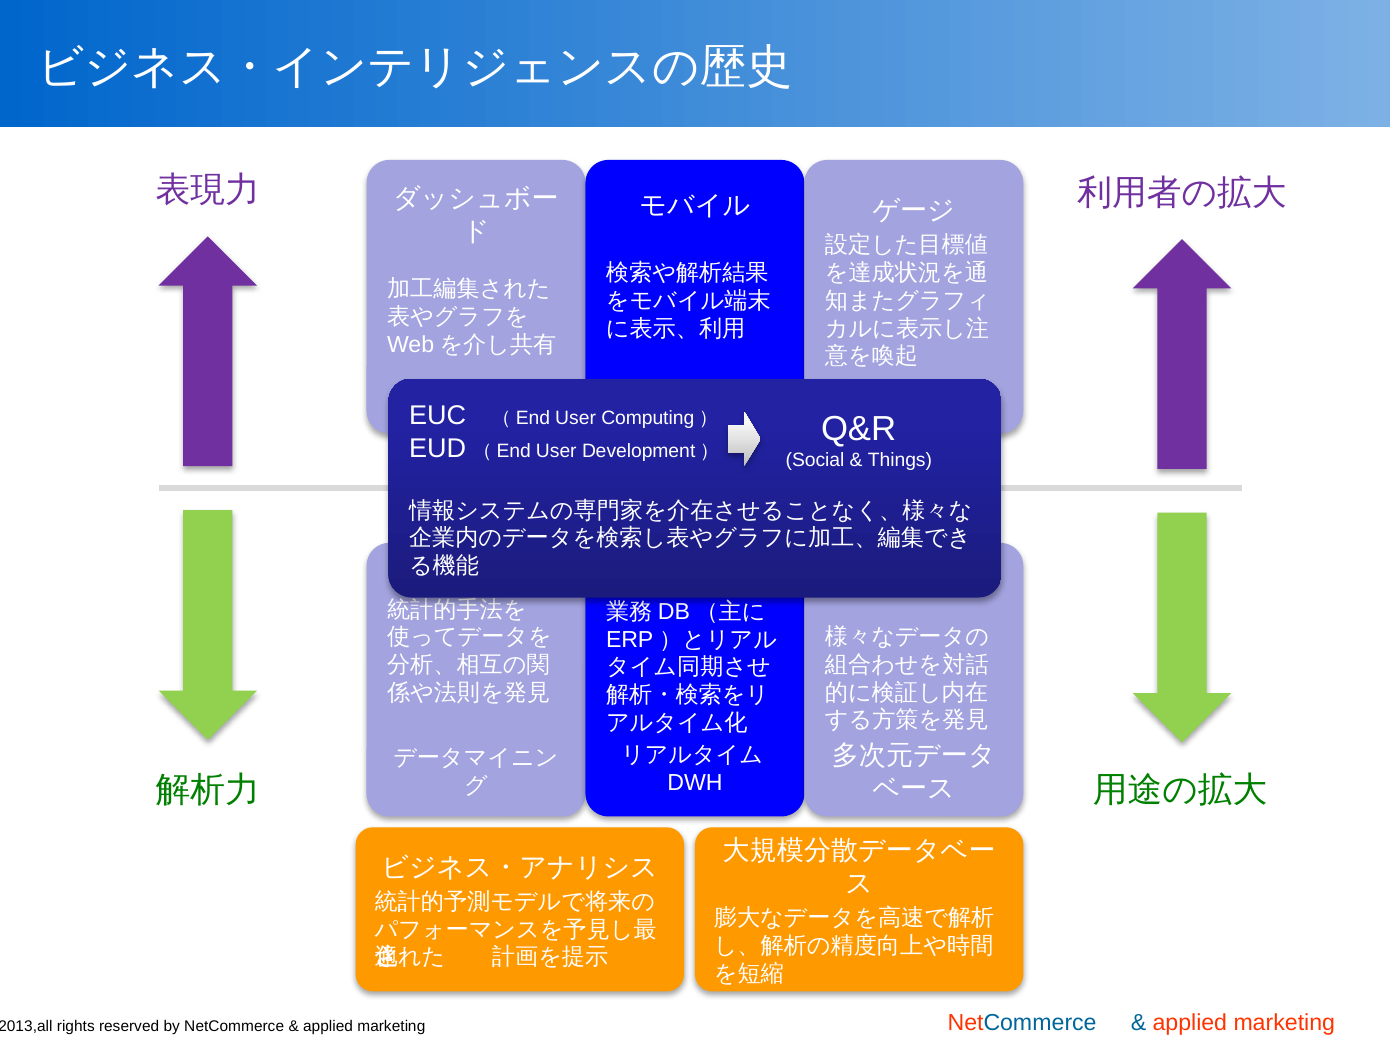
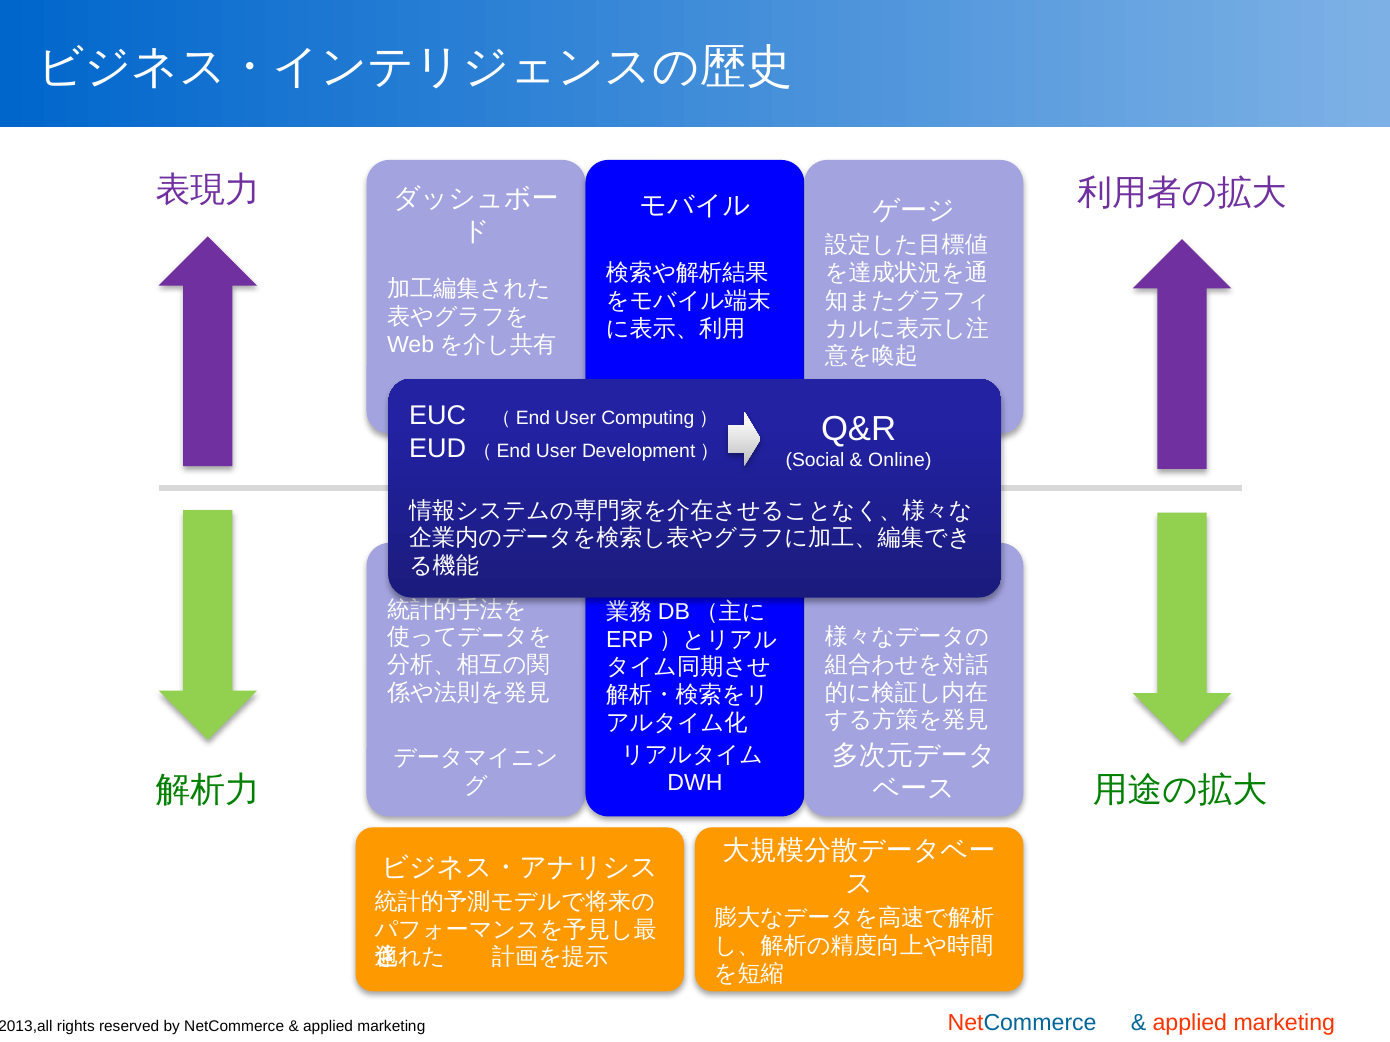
Things: Things -> Online
